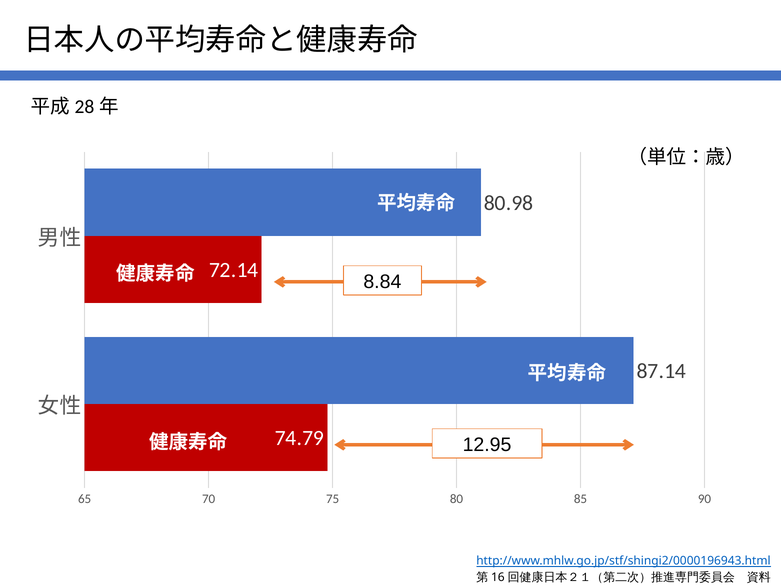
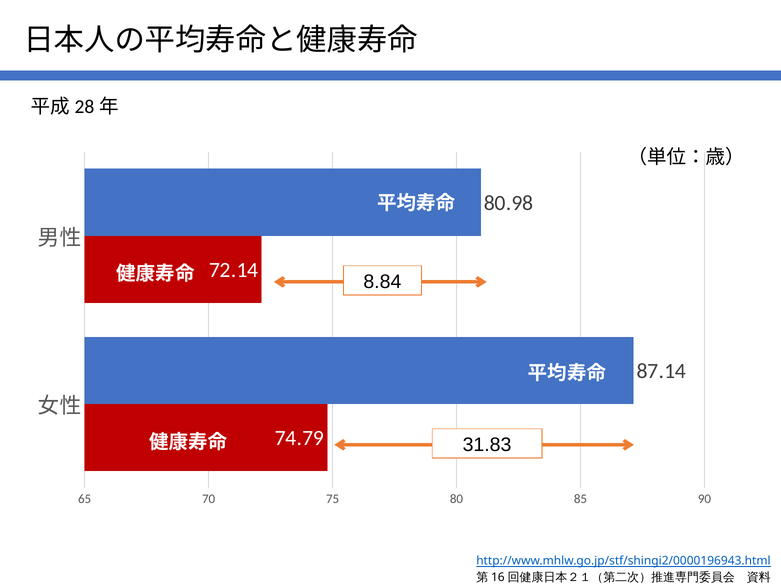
12.95: 12.95 -> 31.83
